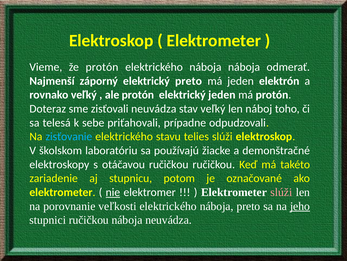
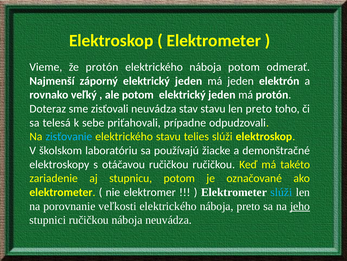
náboja náboja: náboja -> potom
záporný elektrický preto: preto -> jeden
ale protón: protón -> potom
stav veľký: veľký -> stavu
len náboj: náboj -> preto
nie underline: present -> none
slúži at (281, 192) colour: pink -> light blue
